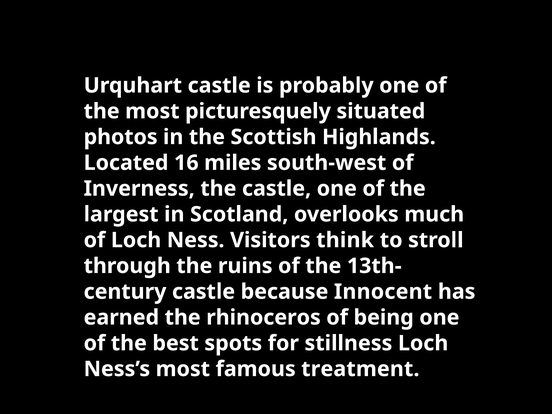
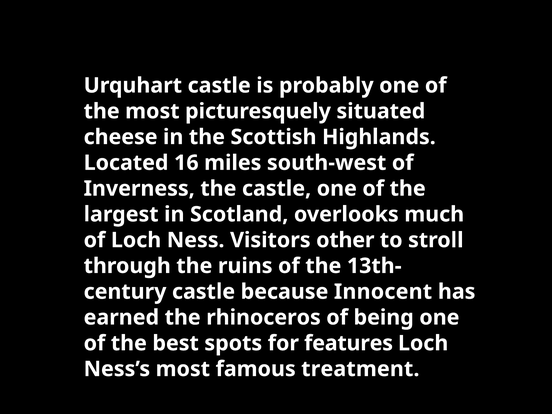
photos: photos -> cheese
think: think -> other
stillness: stillness -> features
